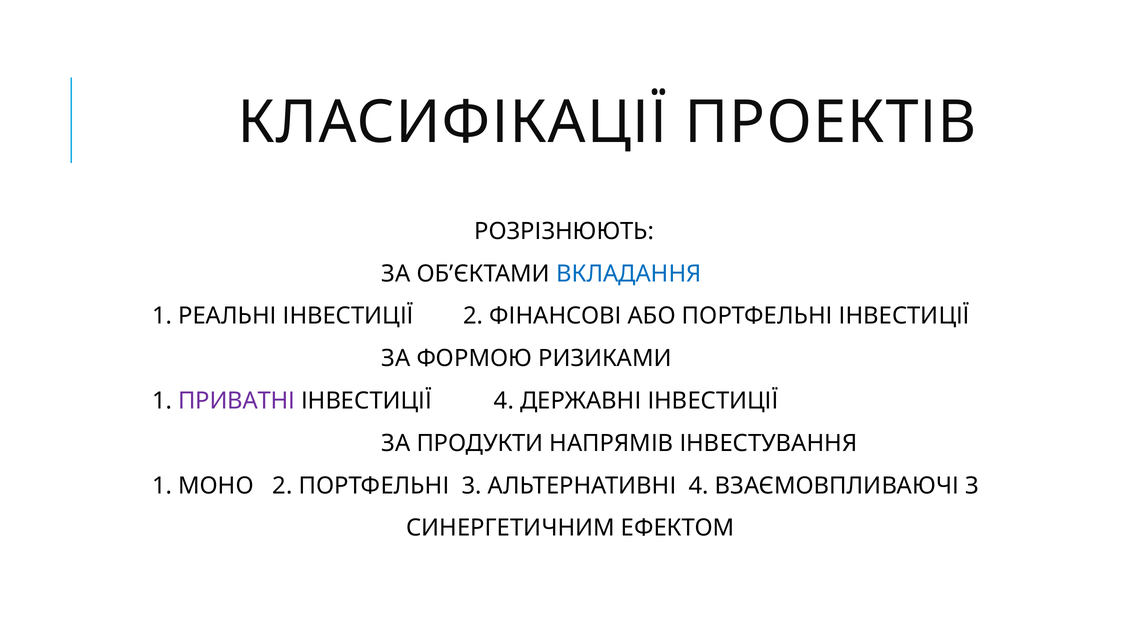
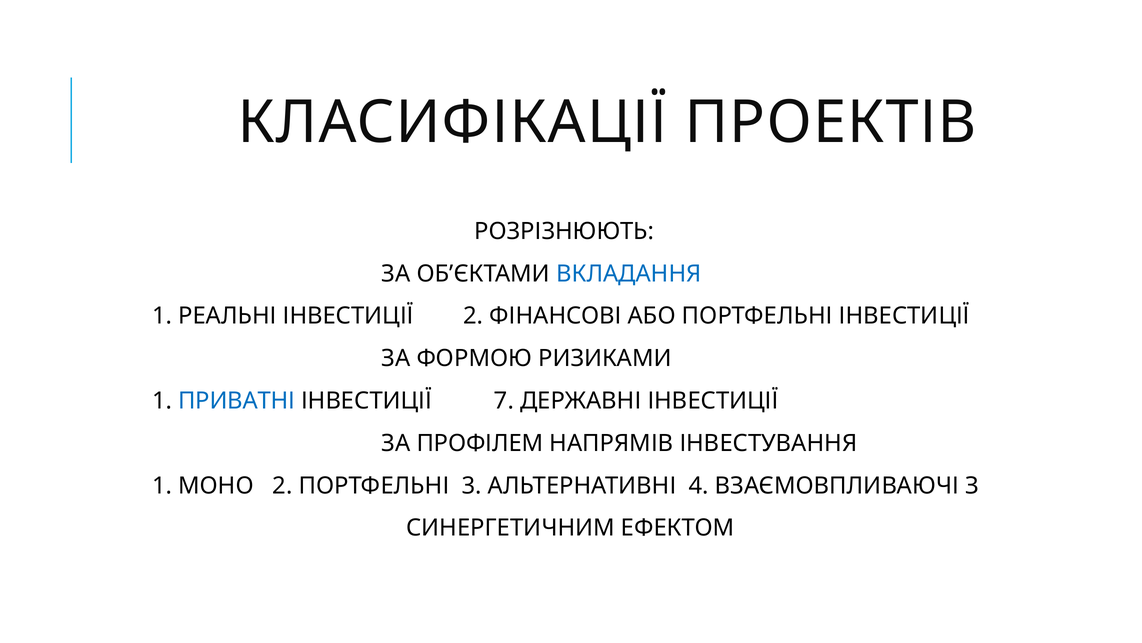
ПРИВАТНІ colour: purple -> blue
ІНВЕСТИЦІЇ 4: 4 -> 7
ПРОДУКТИ: ПРОДУКТИ -> ПРОФІЛЕМ
